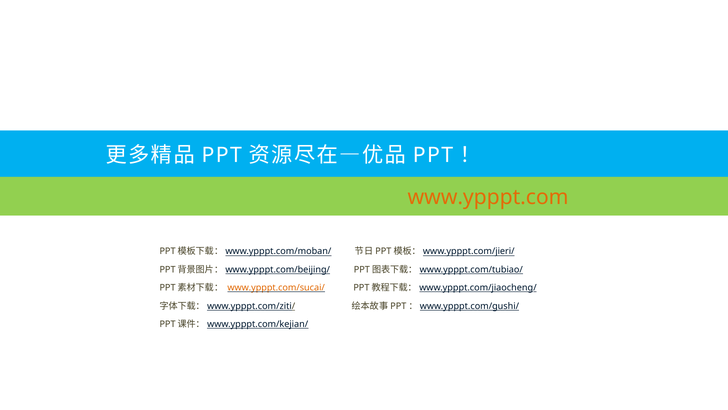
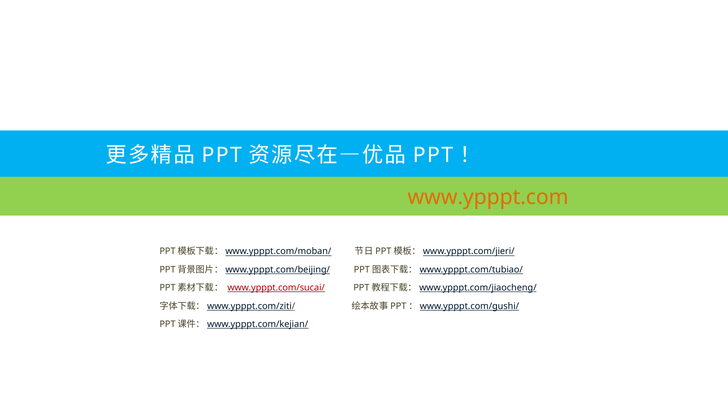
www.ypppt.com/sucai/ colour: orange -> red
